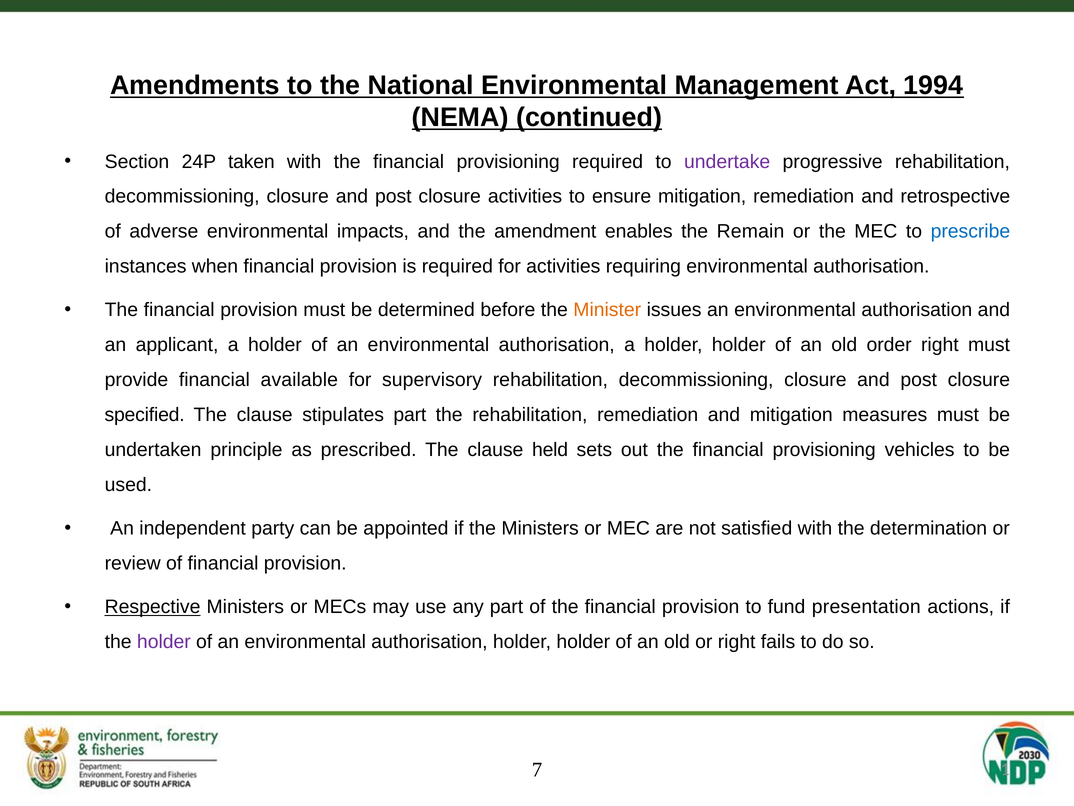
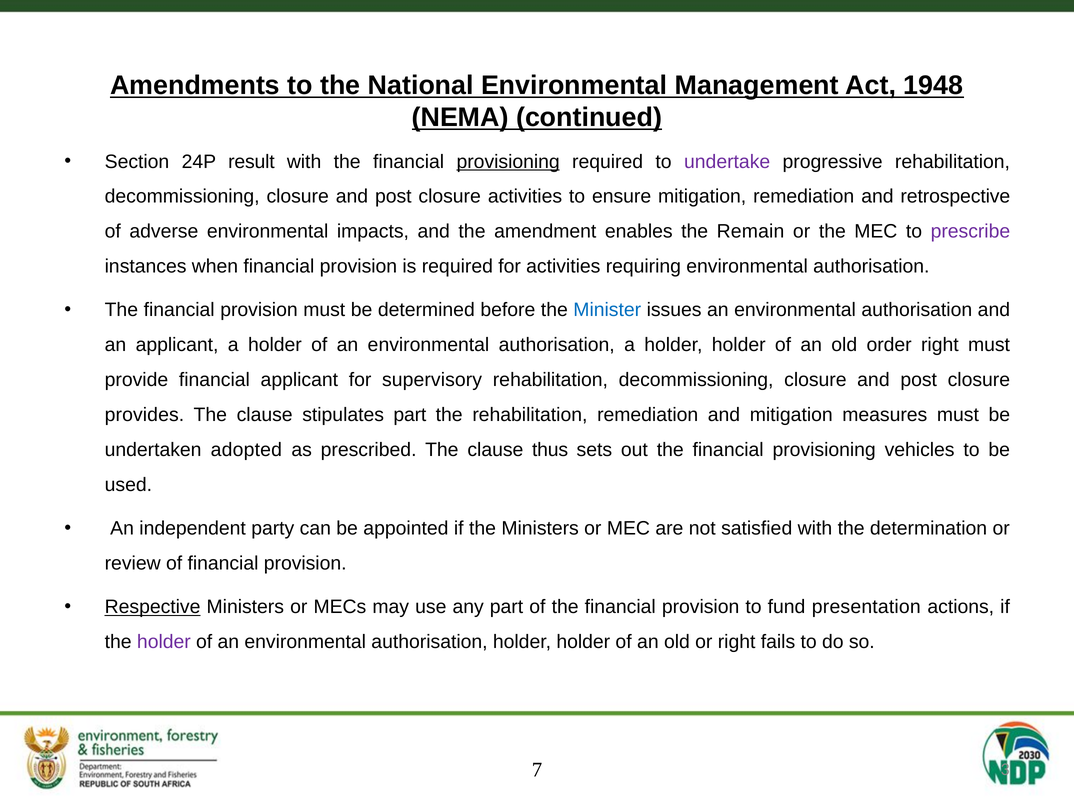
1994: 1994 -> 1948
taken: taken -> result
provisioning at (508, 162) underline: none -> present
prescribe colour: blue -> purple
Minister colour: orange -> blue
financial available: available -> applicant
specified: specified -> provides
principle: principle -> adopted
held: held -> thus
1: 1 -> 3
